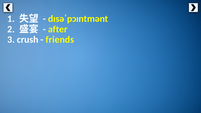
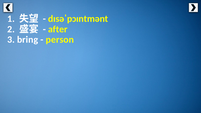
crush: crush -> bring
friends: friends -> person
